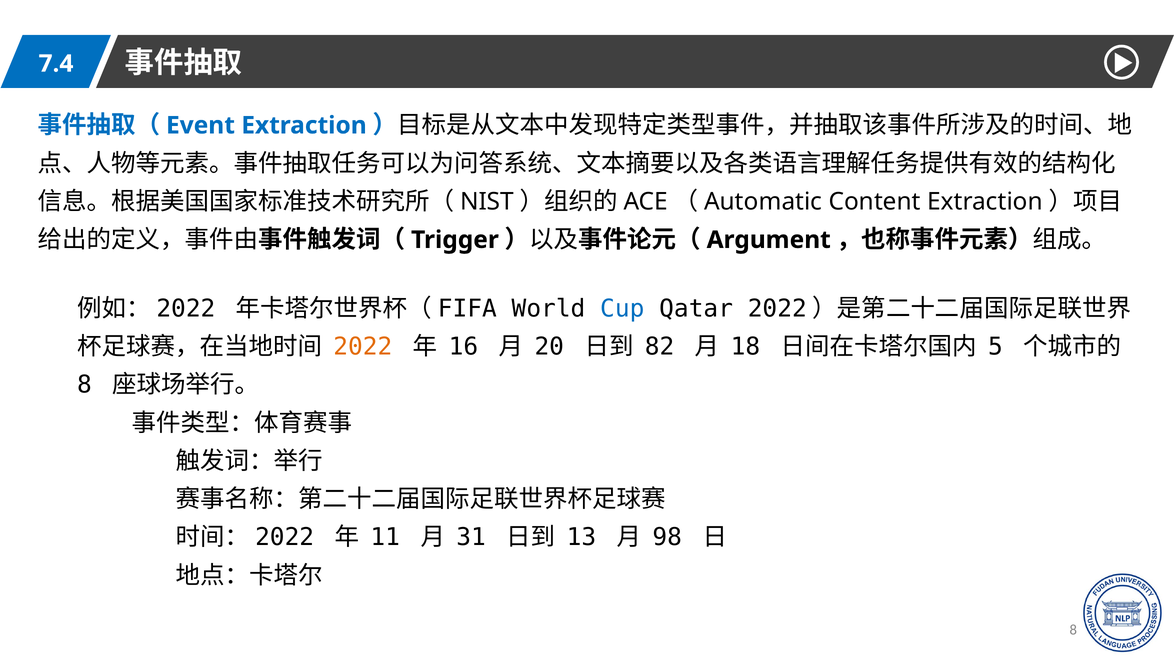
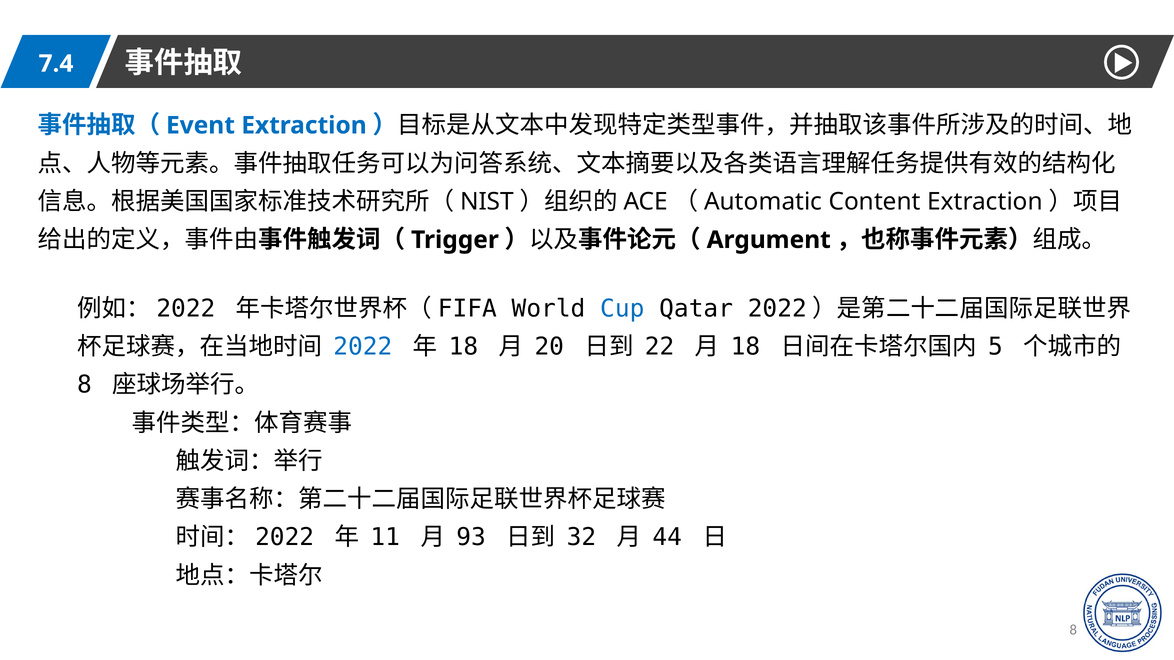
2022 colour: orange -> blue
16 at (463, 347): 16 -> 18
82: 82 -> 22
31: 31 -> 93
13: 13 -> 32
98: 98 -> 44
